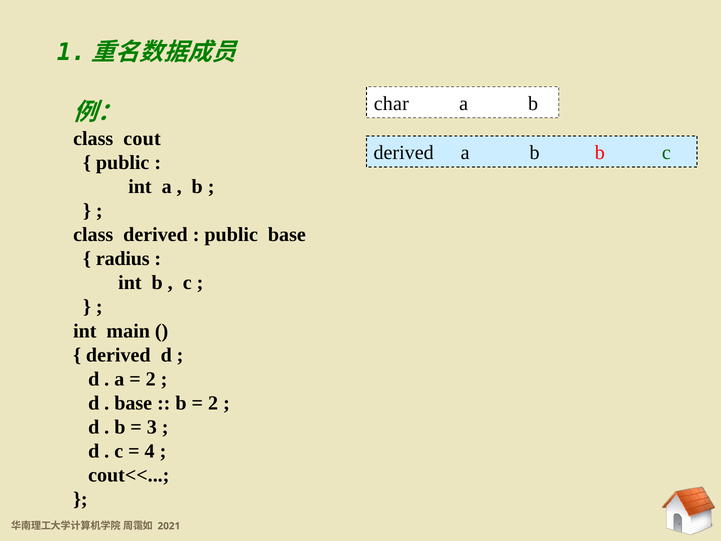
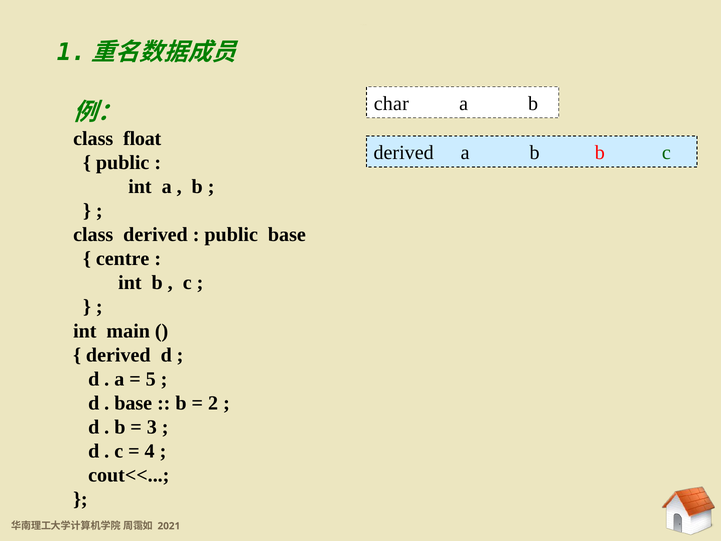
cout: cout -> float
radius: radius -> centre
2 at (151, 379): 2 -> 5
